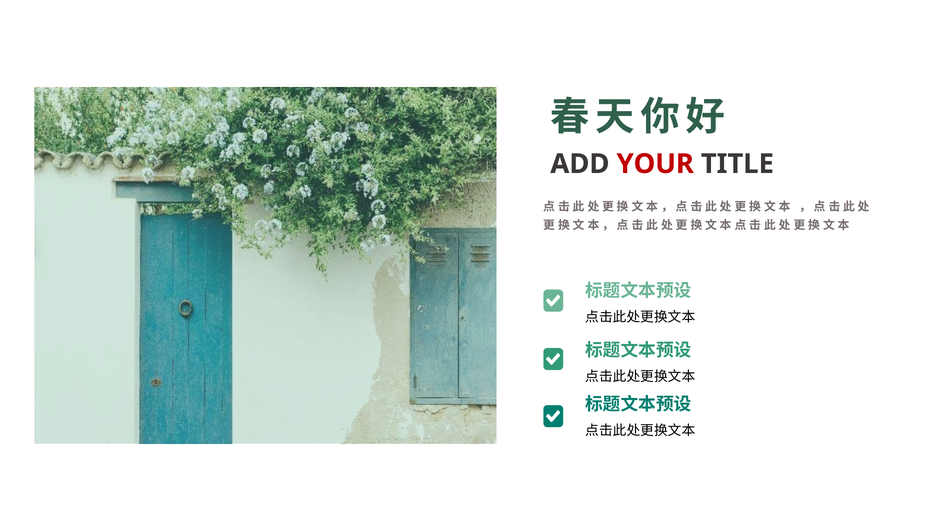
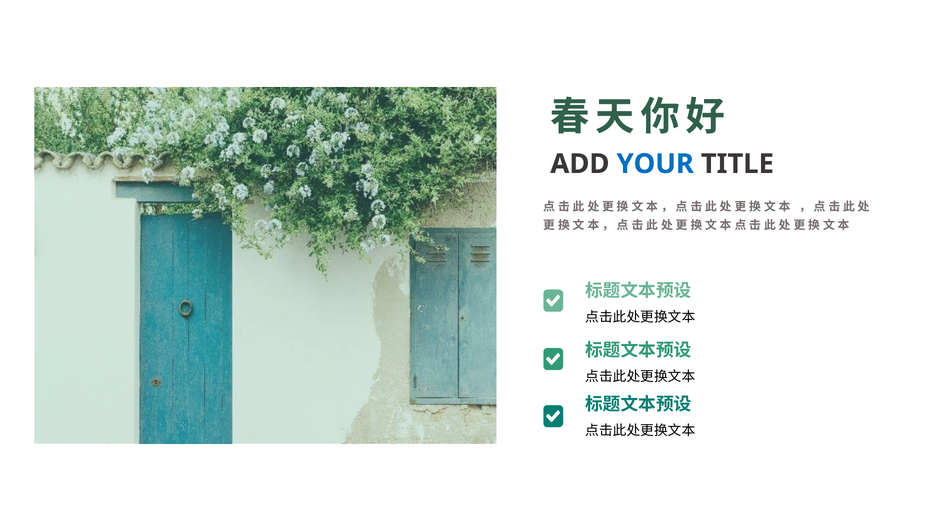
YOUR colour: red -> blue
